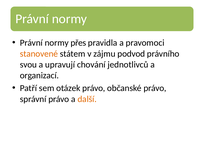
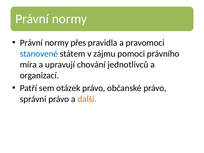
stanovené colour: orange -> blue
podvod: podvod -> pomoci
svou: svou -> míra
